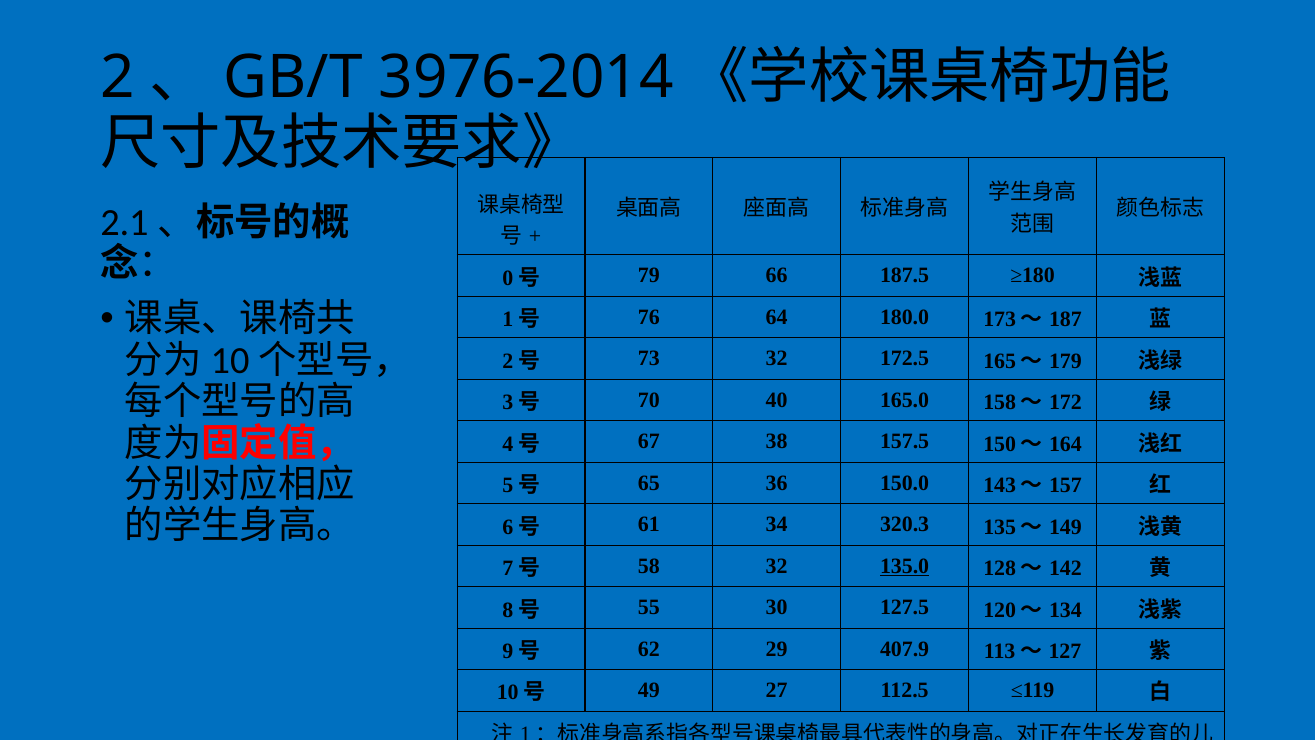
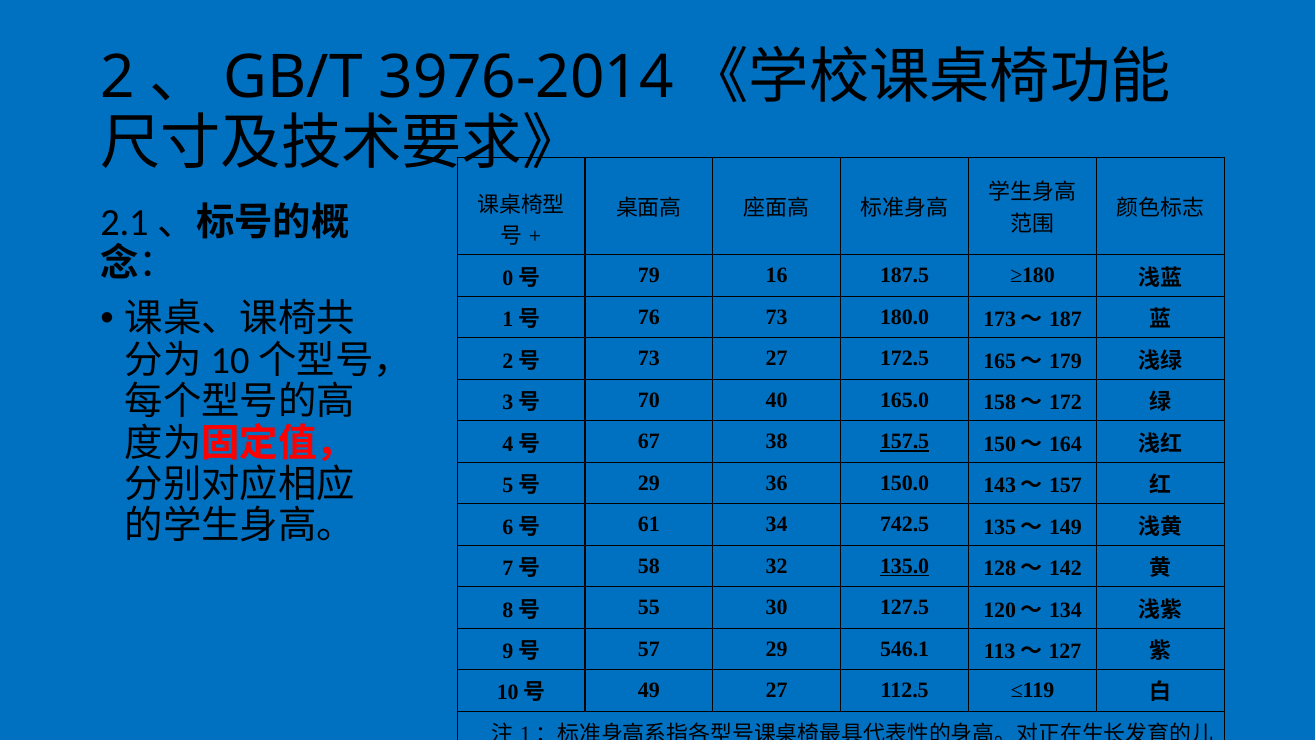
66: 66 -> 16
76 64: 64 -> 73
73 32: 32 -> 27
157.5 underline: none -> present
65 at (649, 483): 65 -> 29
320.3: 320.3 -> 742.5
62: 62 -> 57
407.9: 407.9 -> 546.1
